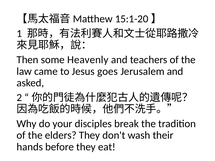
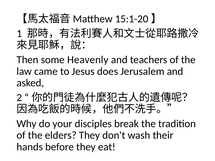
goes: goes -> does
